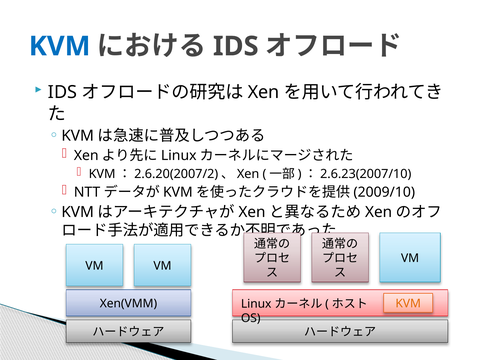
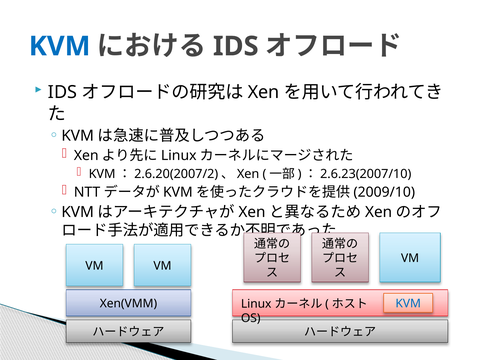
KVM at (408, 304) colour: orange -> blue
